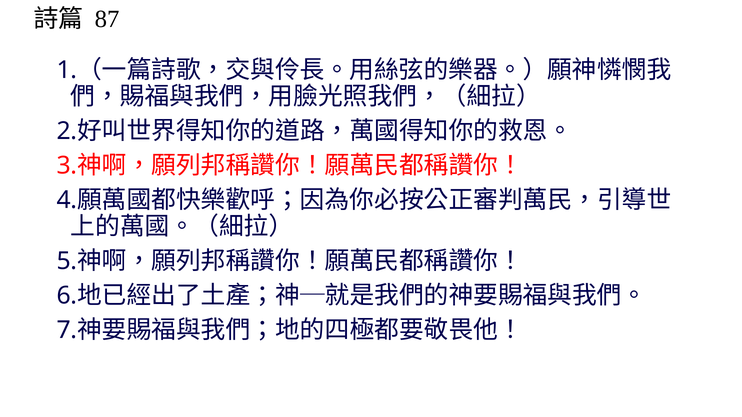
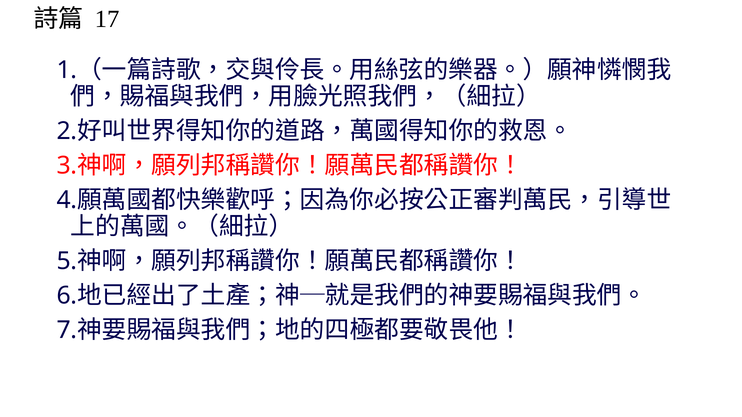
87: 87 -> 17
